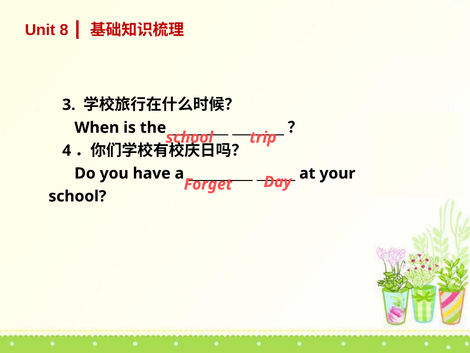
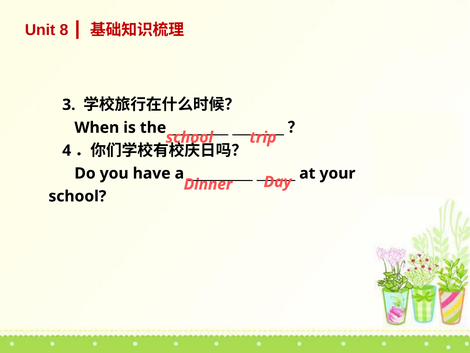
Forget: Forget -> Dinner
